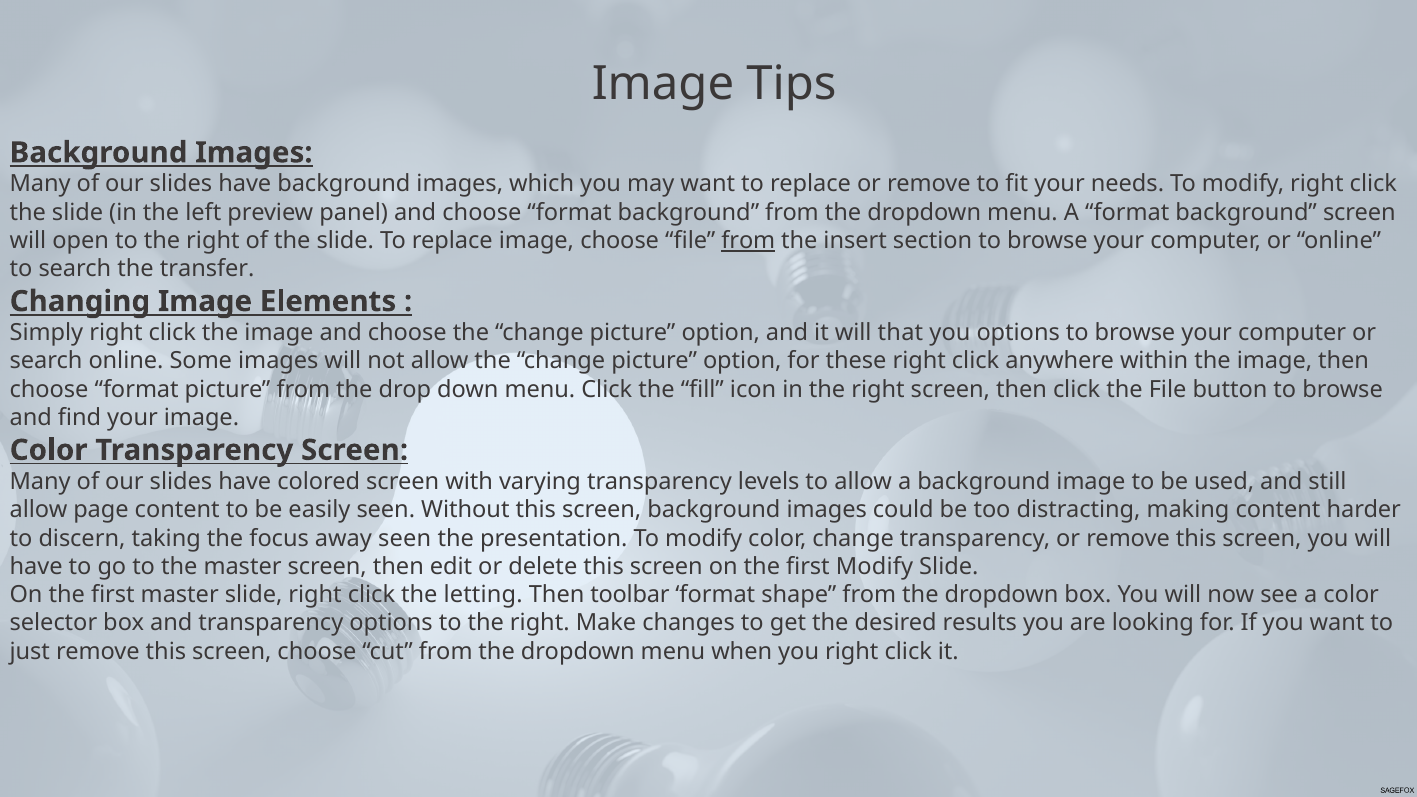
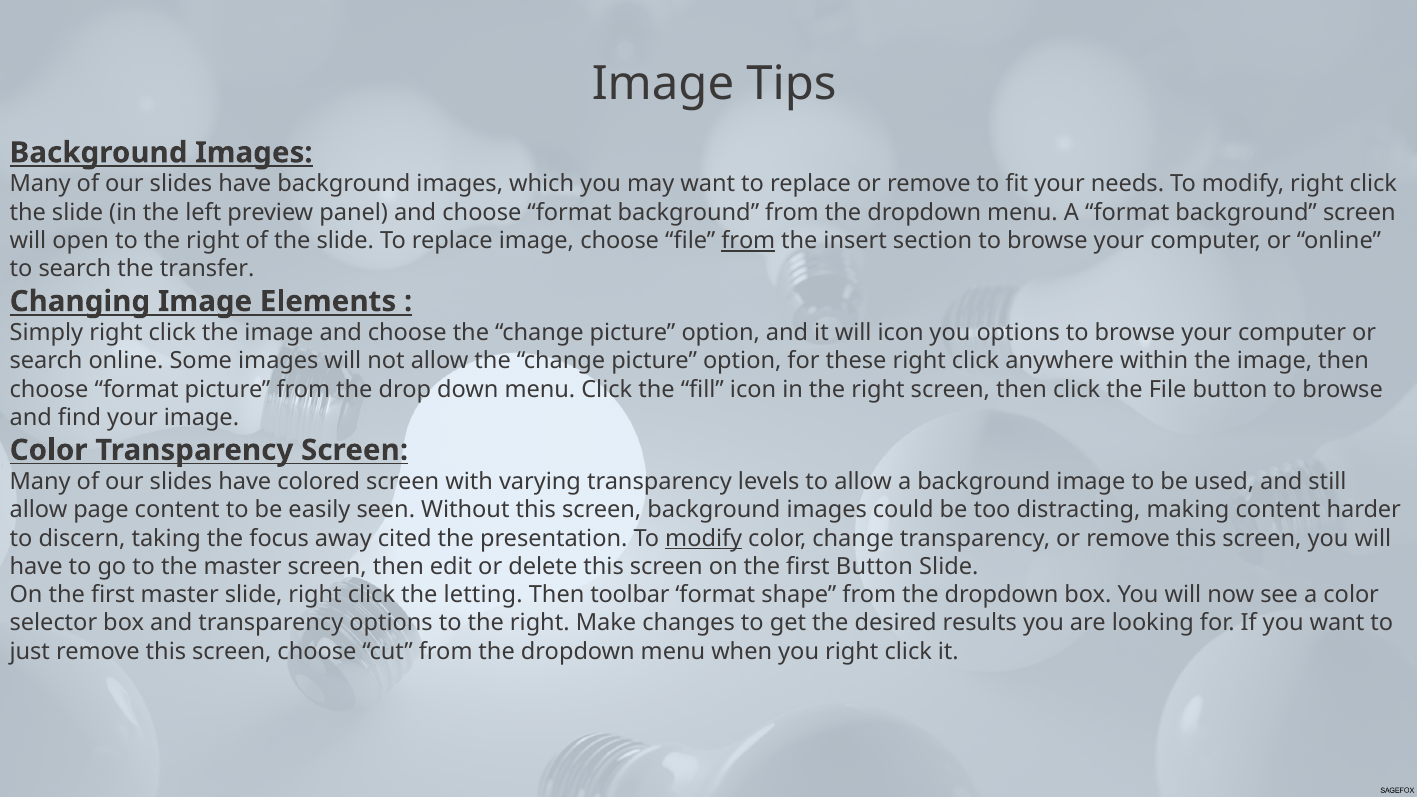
will that: that -> icon
away seen: seen -> cited
modify at (704, 538) underline: none -> present
first Modify: Modify -> Button
